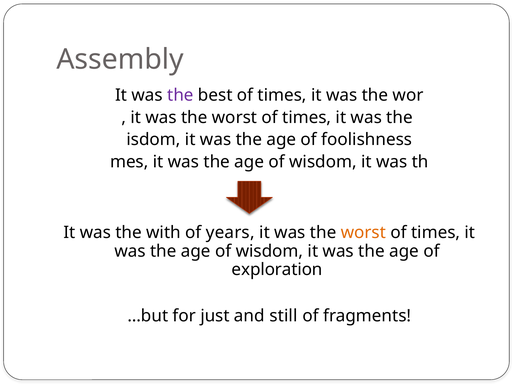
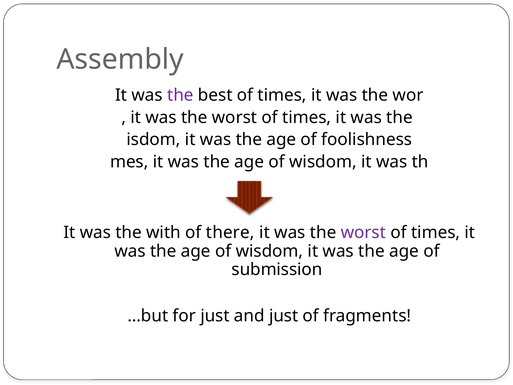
years: years -> there
worst at (363, 232) colour: orange -> purple
exploration: exploration -> submission
and still: still -> just
